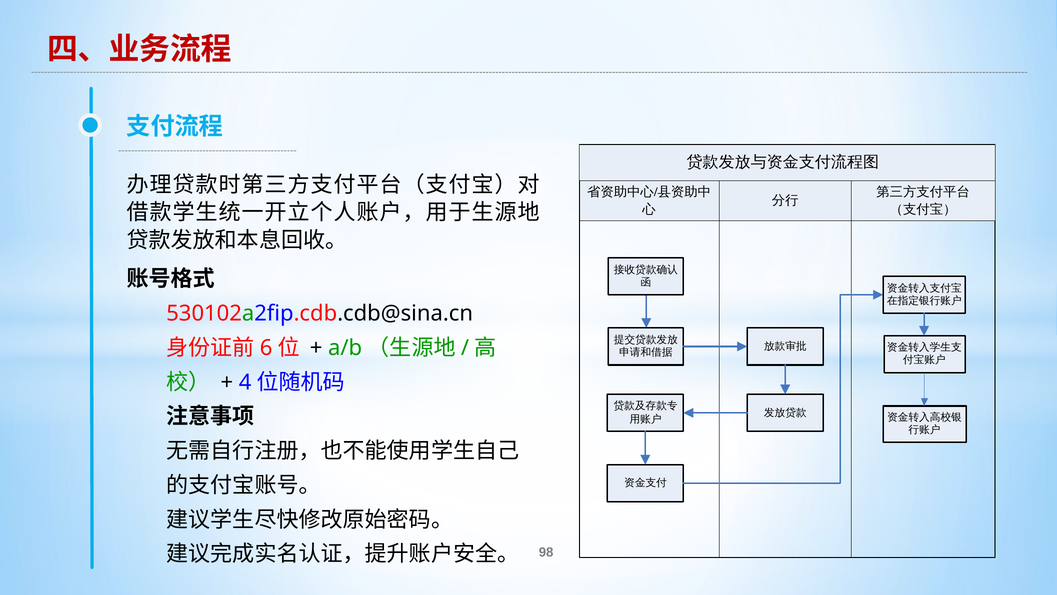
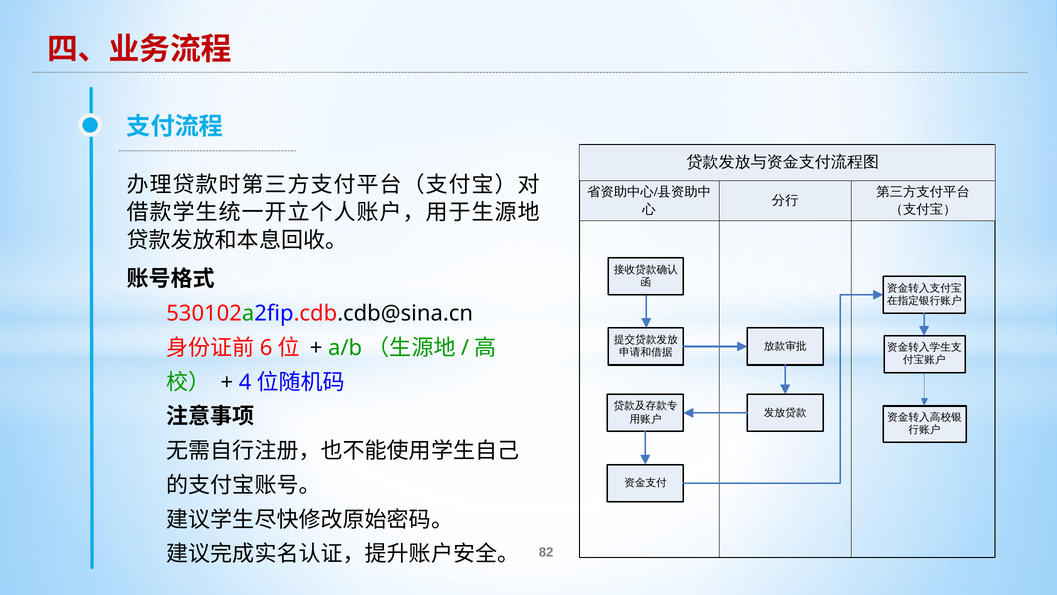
98: 98 -> 82
